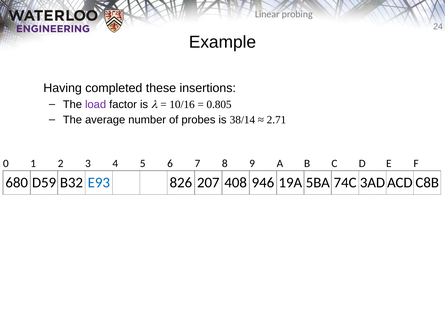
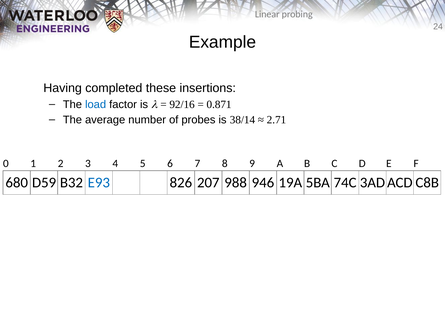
load colour: purple -> blue
10/16: 10/16 -> 92/16
0.805: 0.805 -> 0.871
408: 408 -> 988
